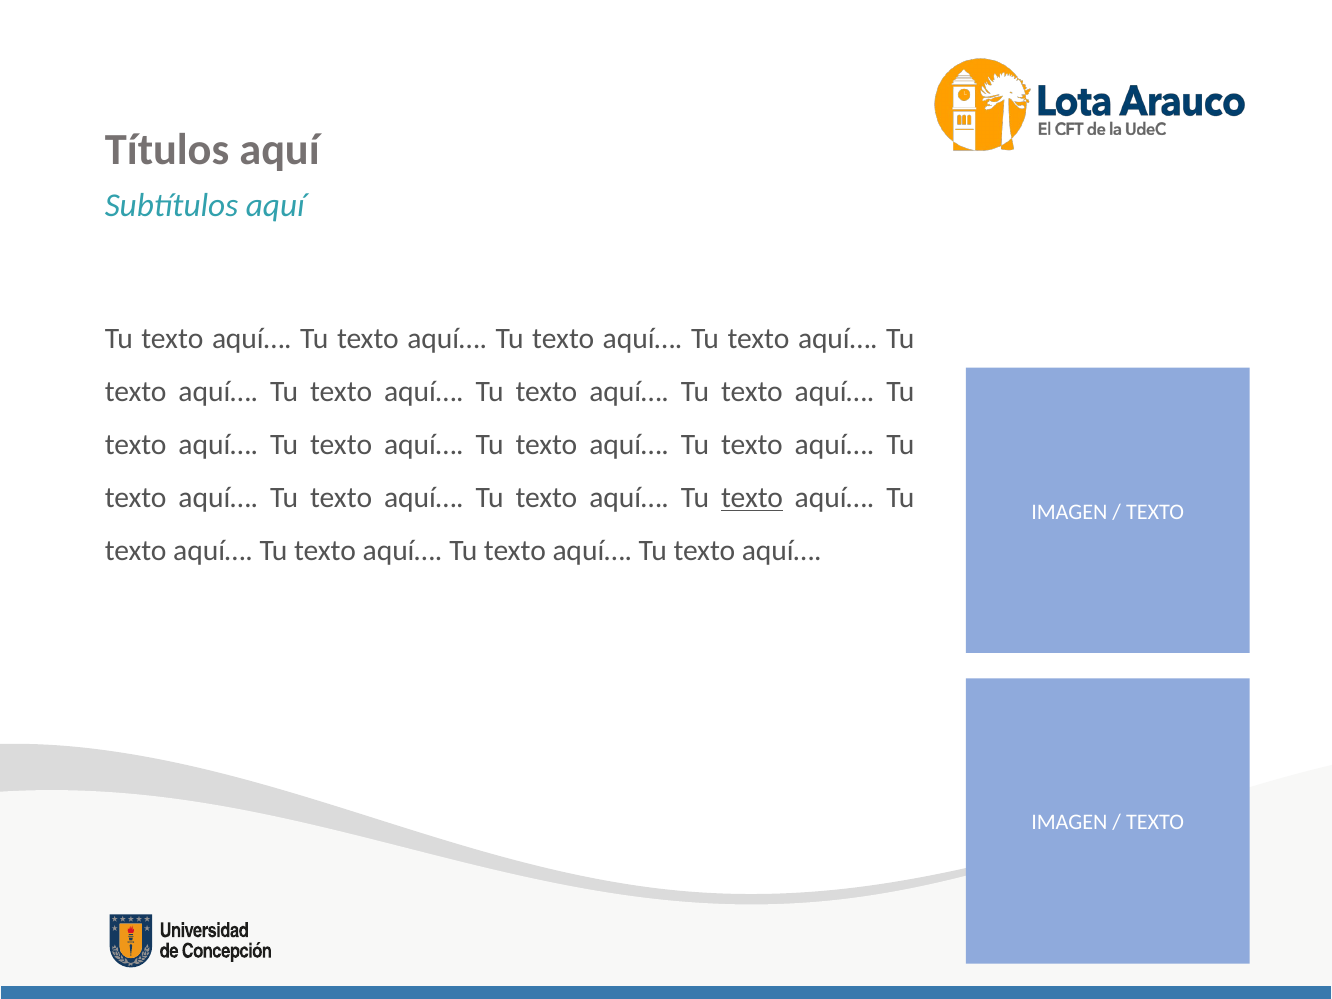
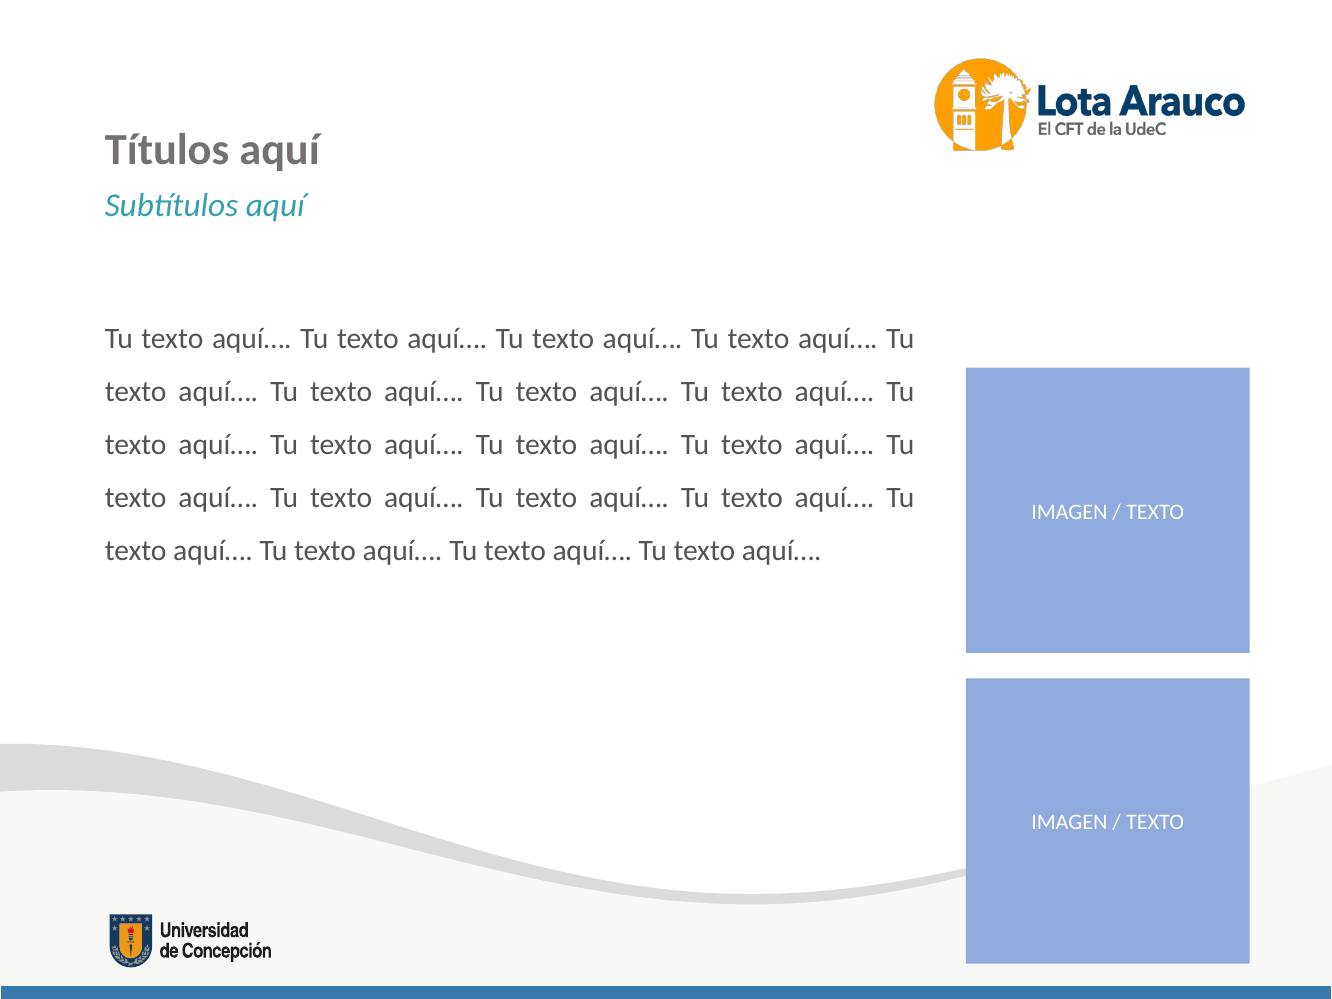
texto at (752, 498) underline: present -> none
